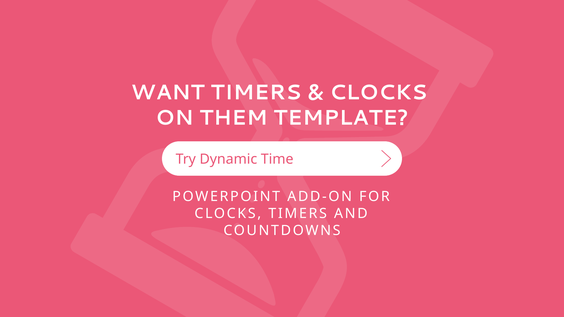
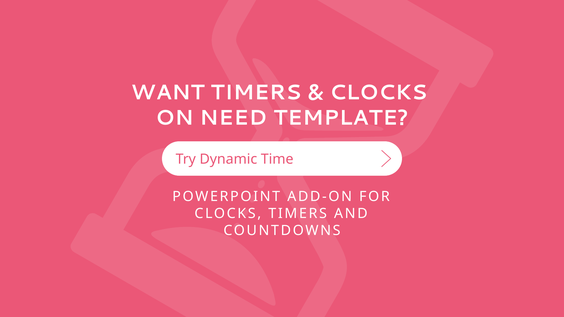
THEM: THEM -> NEED
